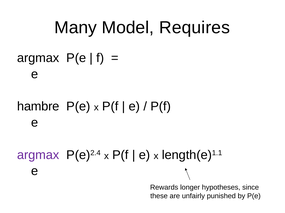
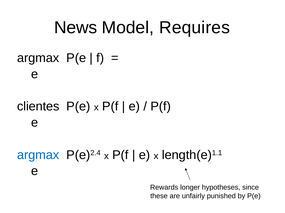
Many: Many -> News
hambre: hambre -> clientes
argmax at (38, 155) colour: purple -> blue
